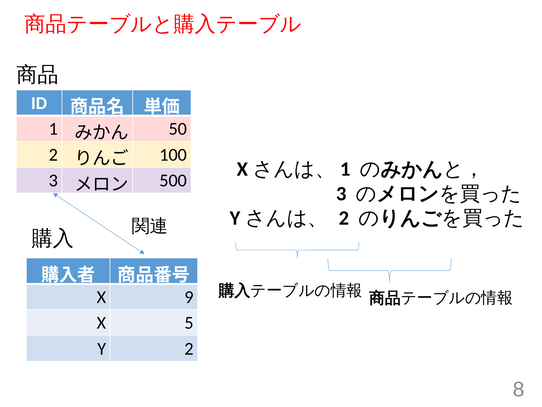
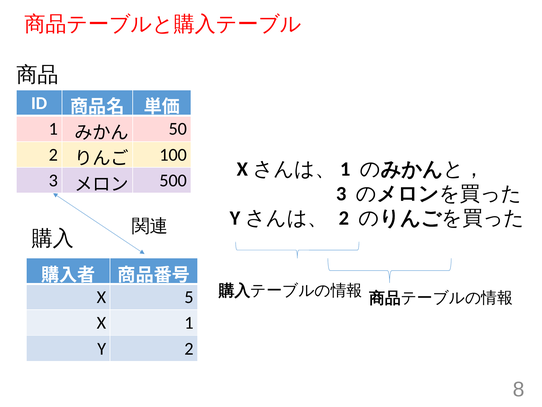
9: 9 -> 5
X 5: 5 -> 1
